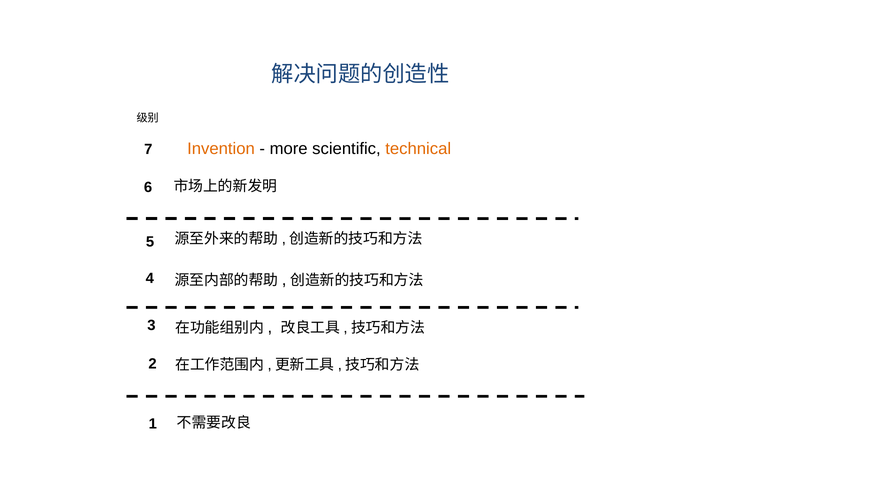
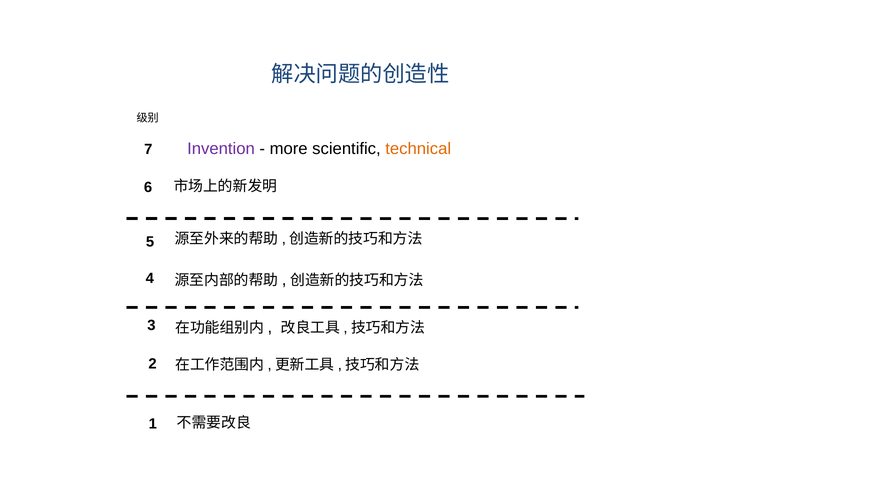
Invention colour: orange -> purple
